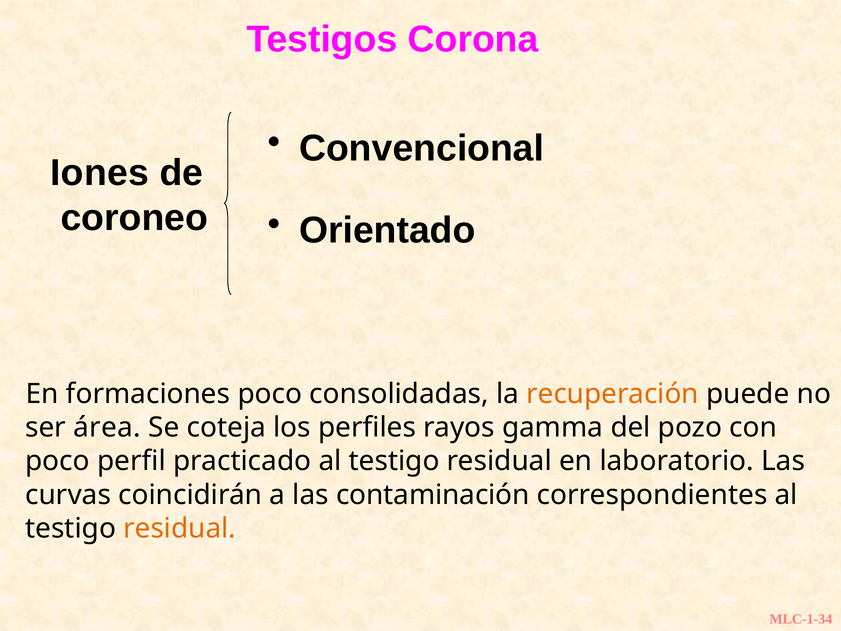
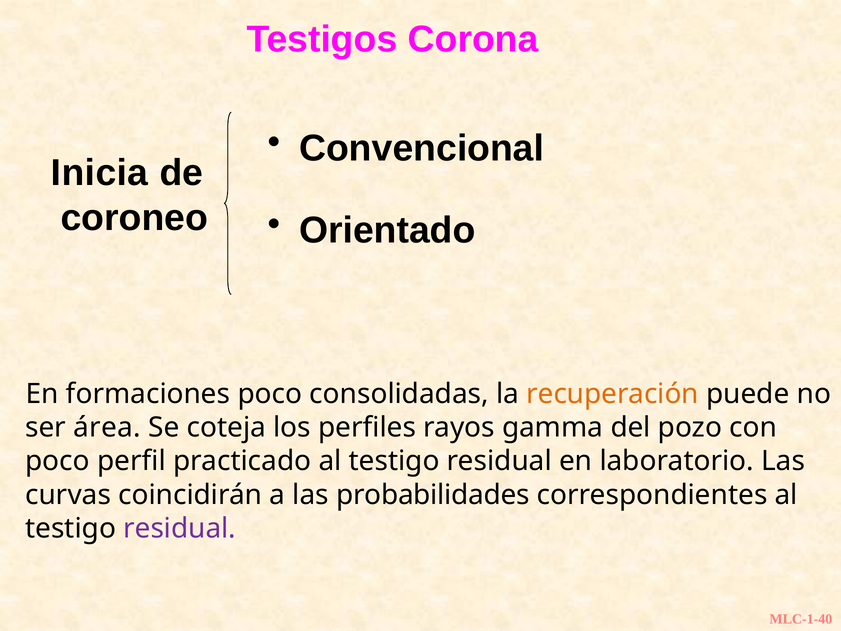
Iones: Iones -> Inicia
contaminación: contaminación -> probabilidades
residual at (180, 528) colour: orange -> purple
MLC-1-34: MLC-1-34 -> MLC-1-40
